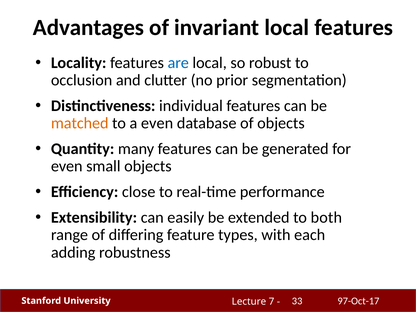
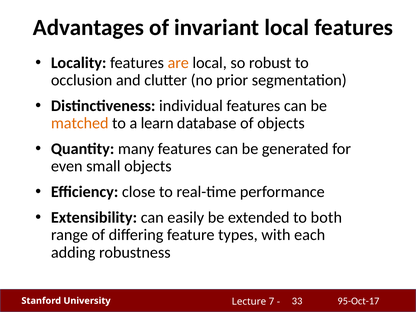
are colour: blue -> orange
a even: even -> learn
97-Oct-17: 97-Oct-17 -> 95-Oct-17
